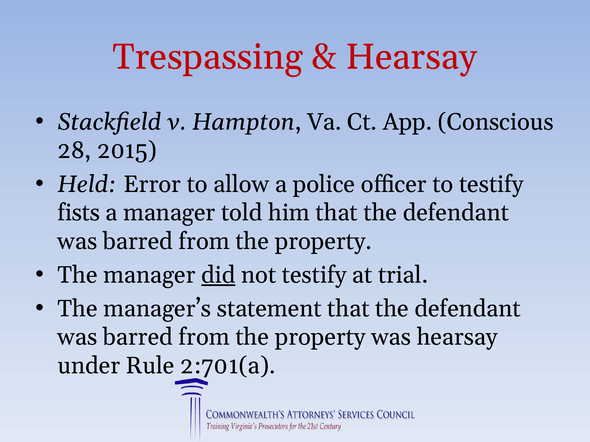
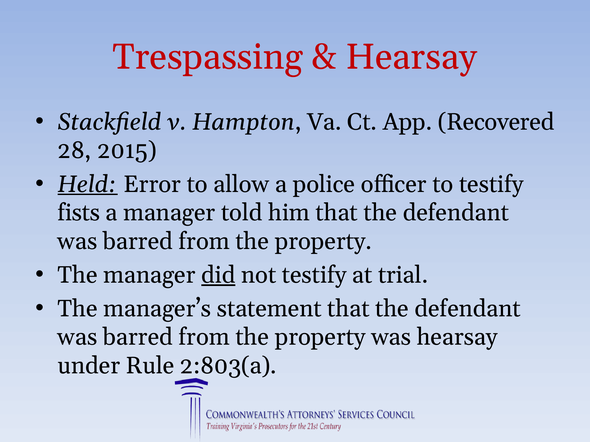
Conscious: Conscious -> Recovered
Held underline: none -> present
2:701(a: 2:701(a -> 2:803(a
